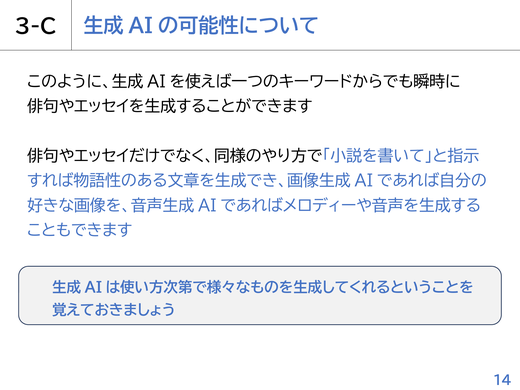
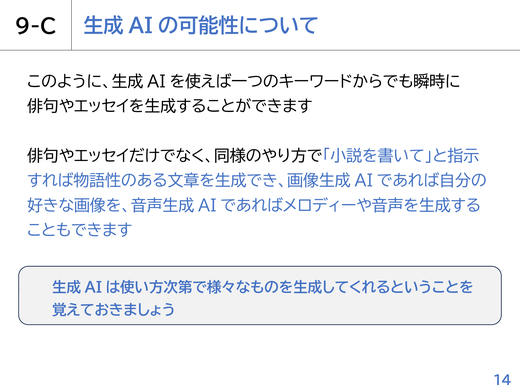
3-C: 3-C -> 9-C
